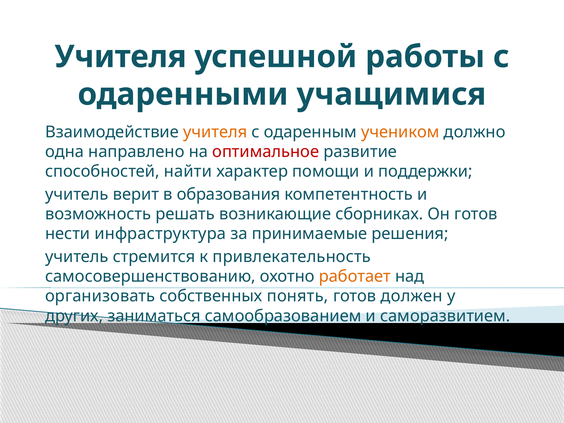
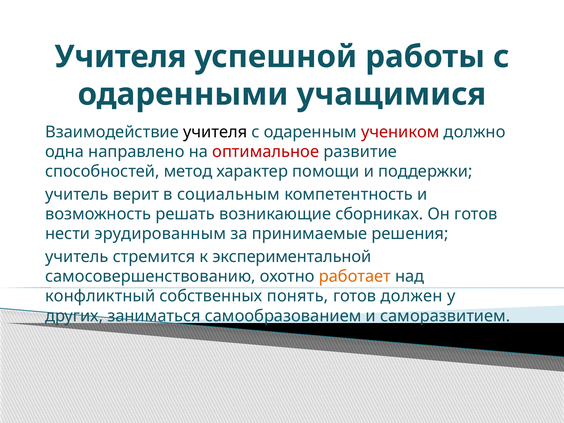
учителя at (215, 132) colour: orange -> black
учеником colour: orange -> red
найти: найти -> метод
образования: образования -> социальным
инфраструктура: инфраструктура -> эрудированным
привлекательность: привлекательность -> экспериментальной
организовать: организовать -> конфликтный
